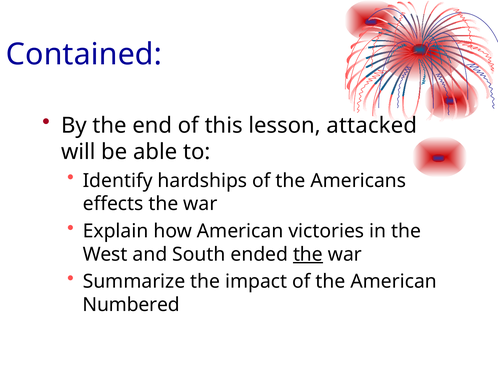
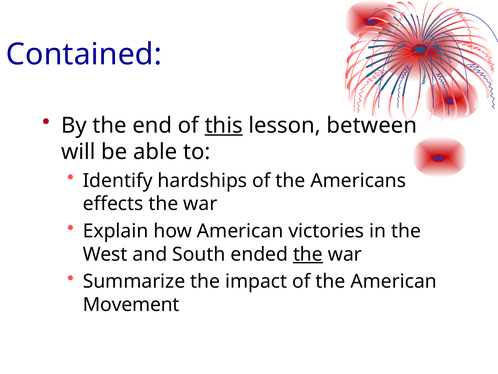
this underline: none -> present
attacked: attacked -> between
Numbered: Numbered -> Movement
